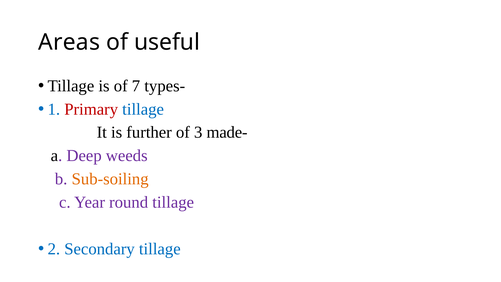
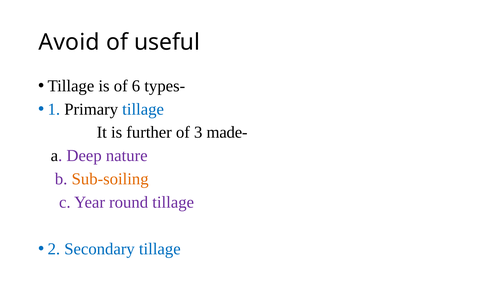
Areas: Areas -> Avoid
7: 7 -> 6
Primary colour: red -> black
weeds: weeds -> nature
